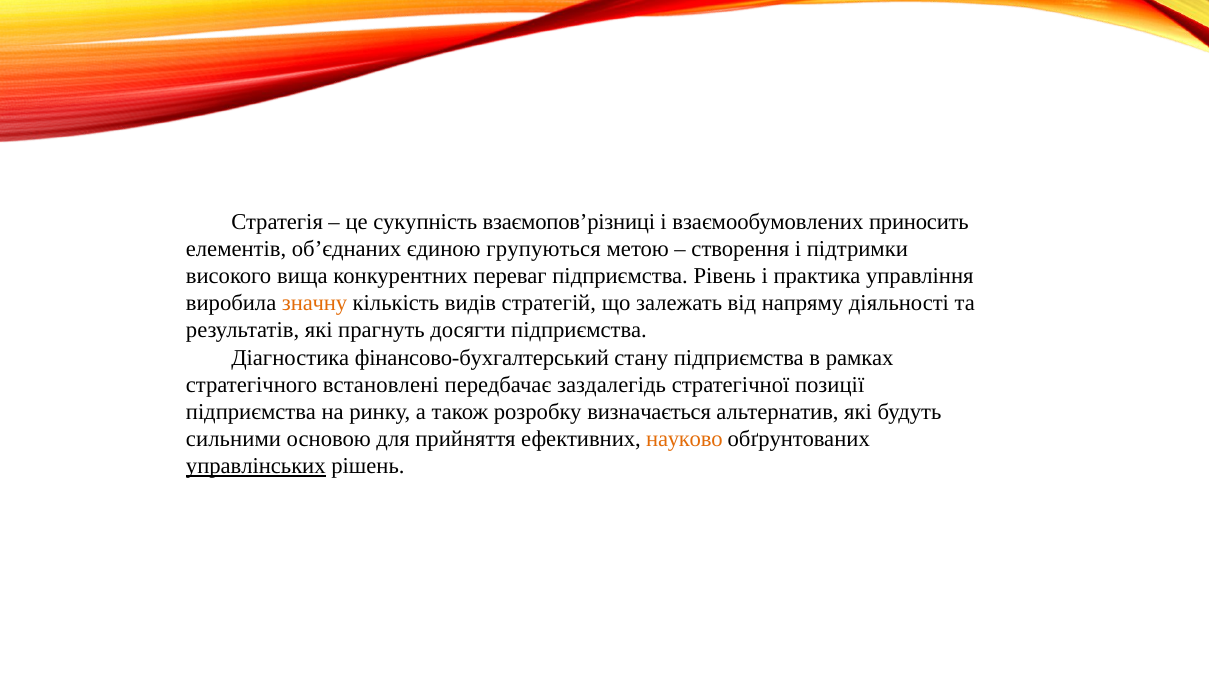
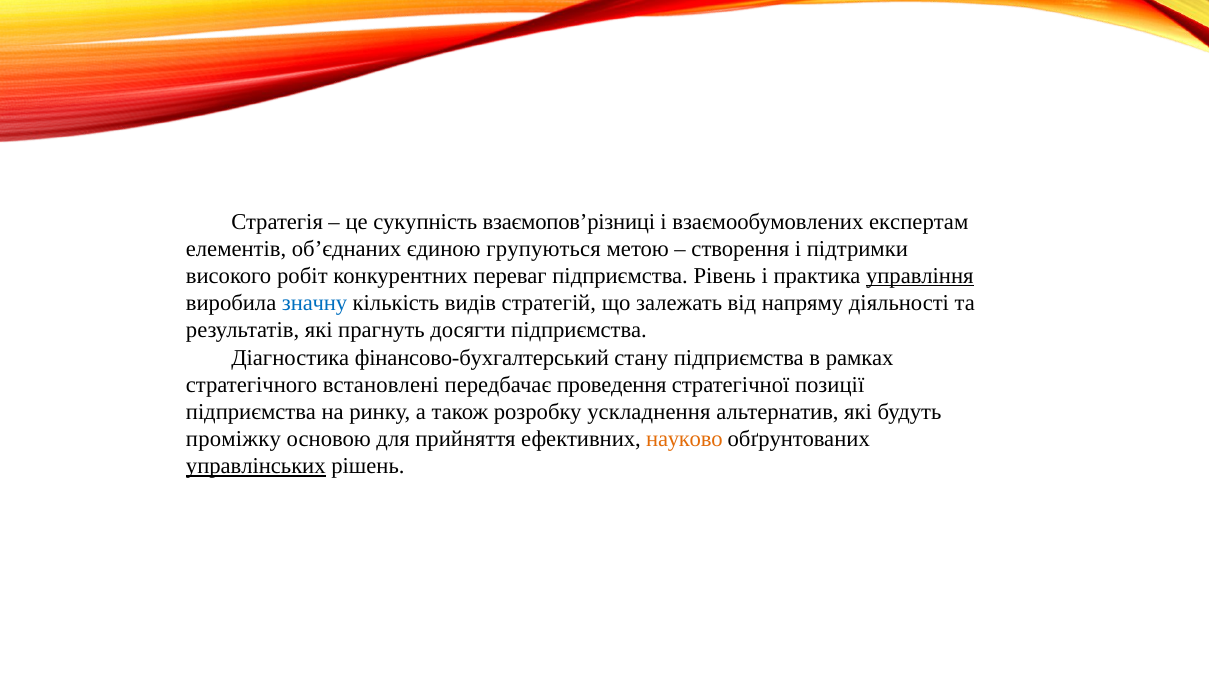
приносить: приносить -> експертам
вища: вища -> робіт
управління underline: none -> present
значну colour: orange -> blue
заздалегідь: заздалегідь -> проведення
визначається: визначається -> ускладнення
сильними: сильними -> проміжку
